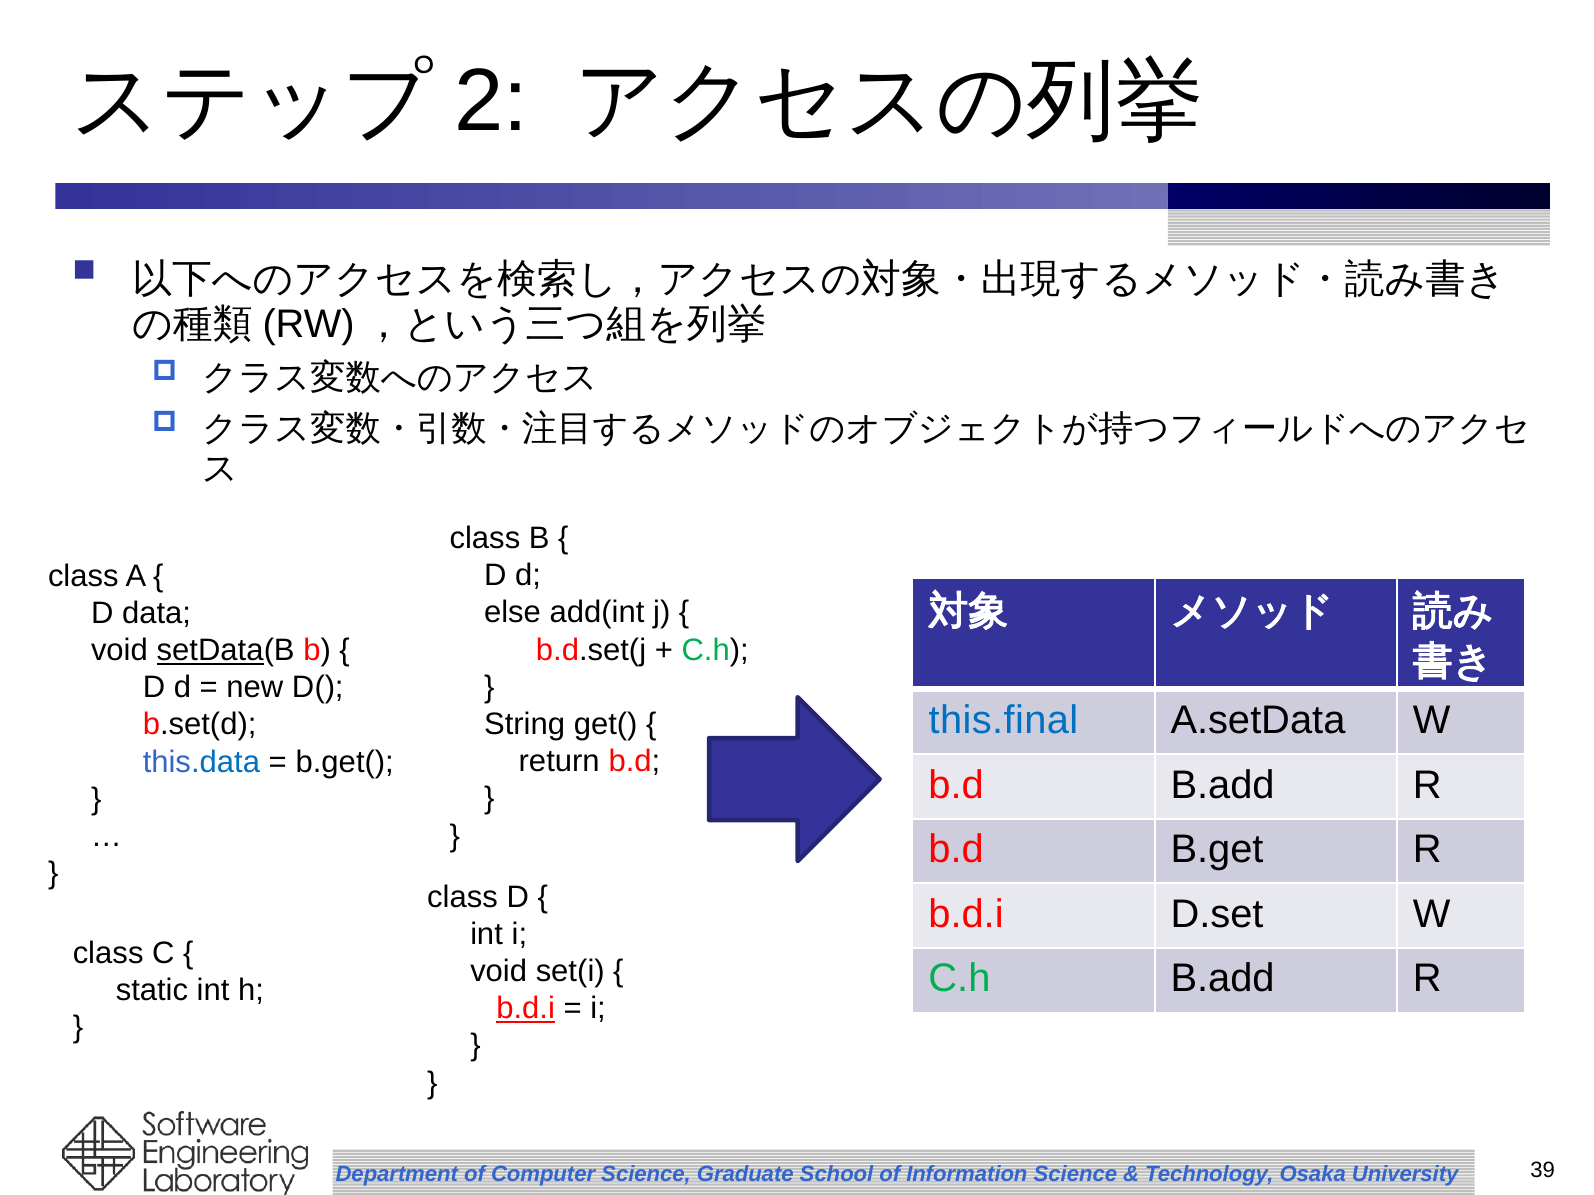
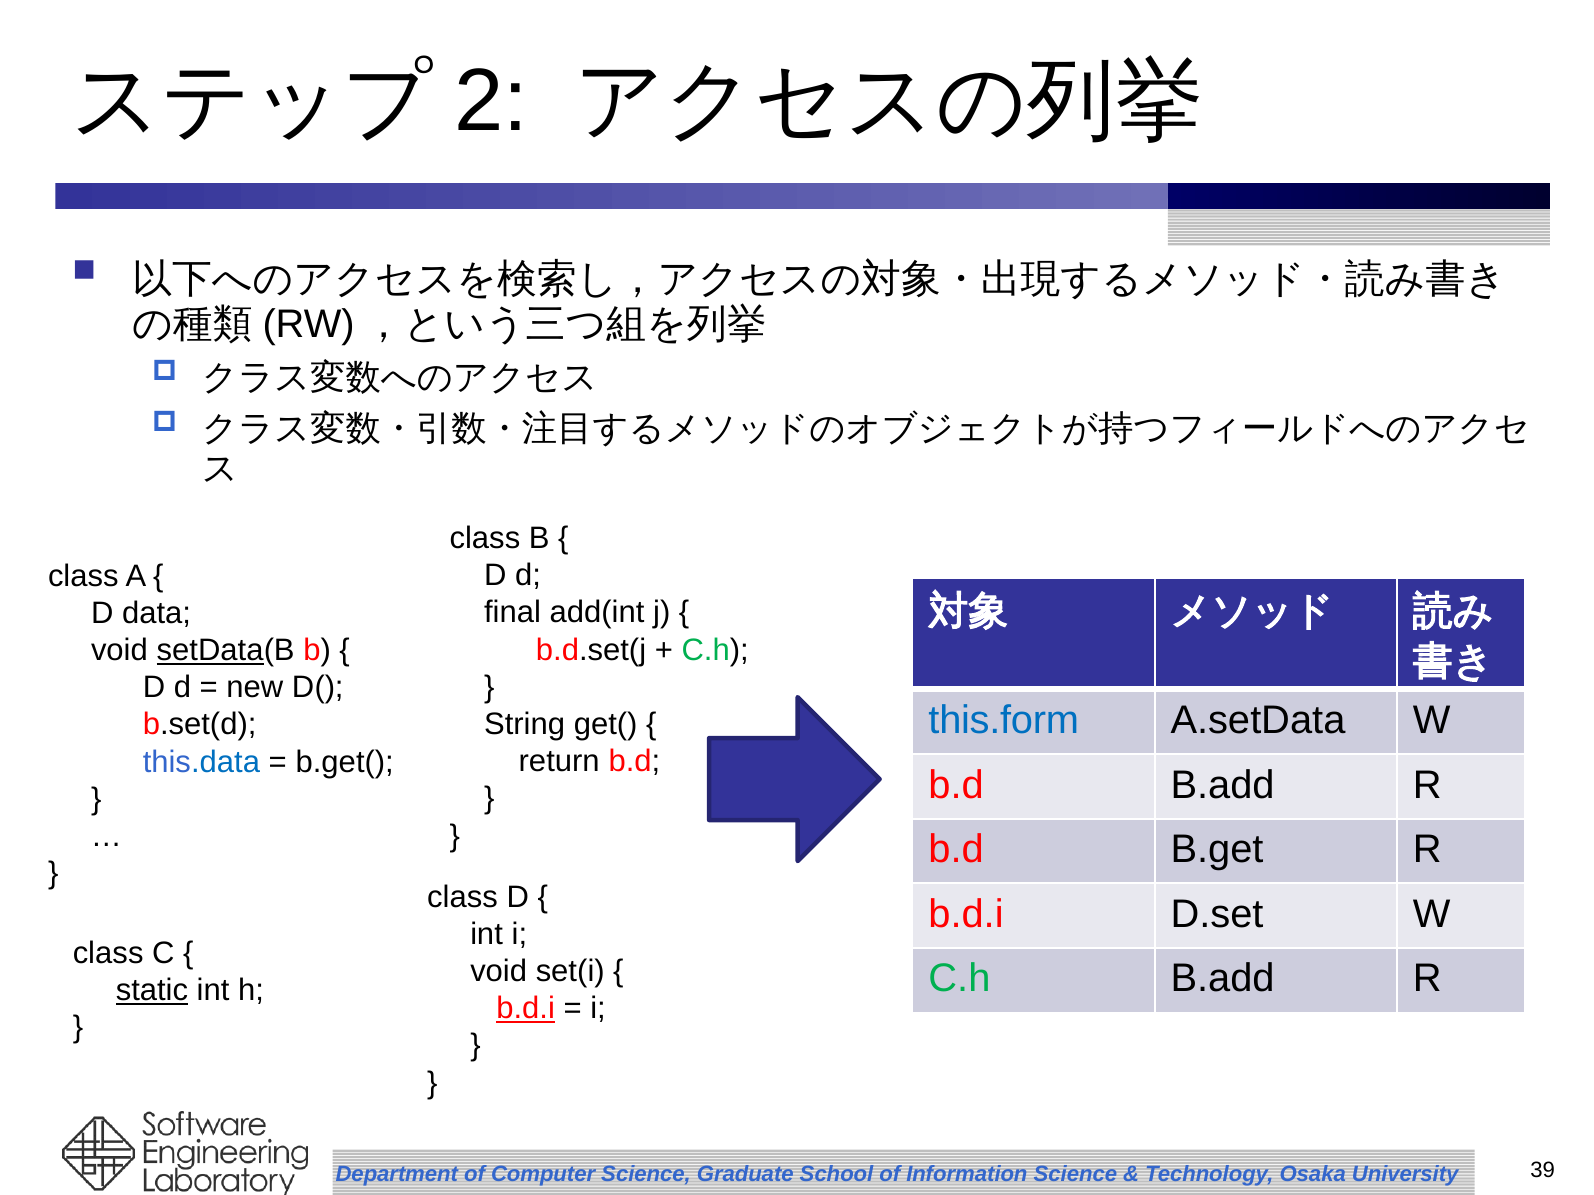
else: else -> final
this.final: this.final -> this.form
static underline: none -> present
